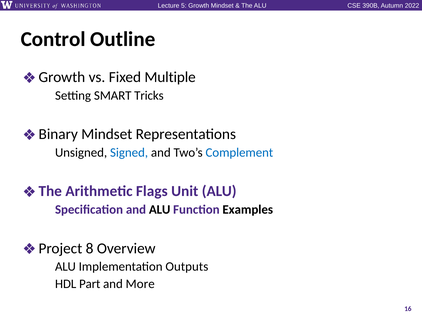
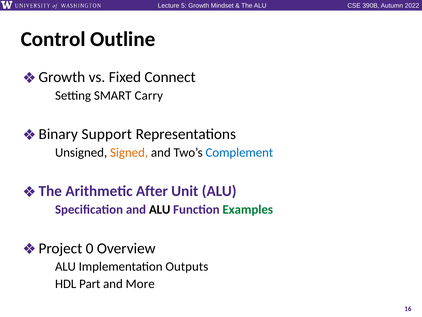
Multiple: Multiple -> Connect
Tricks: Tricks -> Carry
Mindset at (107, 134): Mindset -> Support
Signed colour: blue -> orange
Flags: Flags -> After
Examples colour: black -> green
8: 8 -> 0
